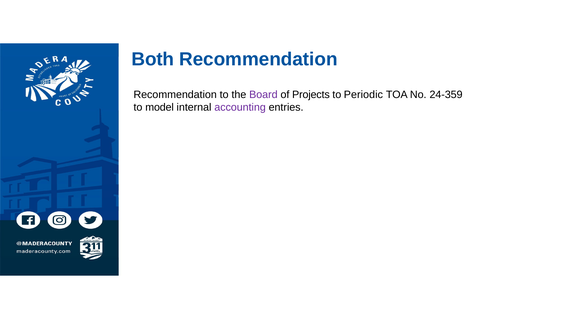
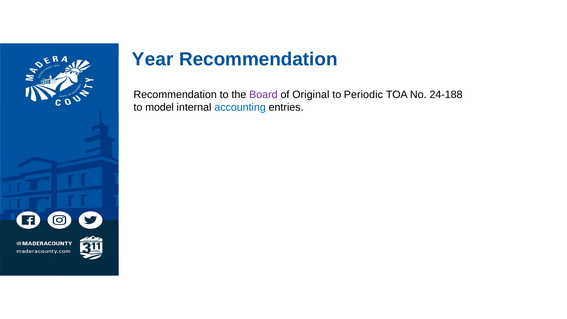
Both: Both -> Year
Projects: Projects -> Original
24-359: 24-359 -> 24-188
accounting colour: purple -> blue
